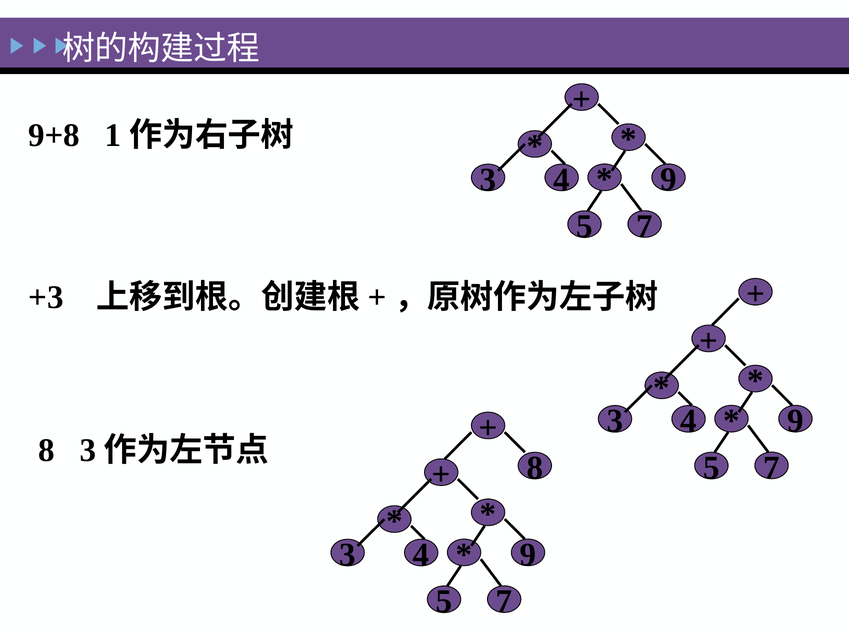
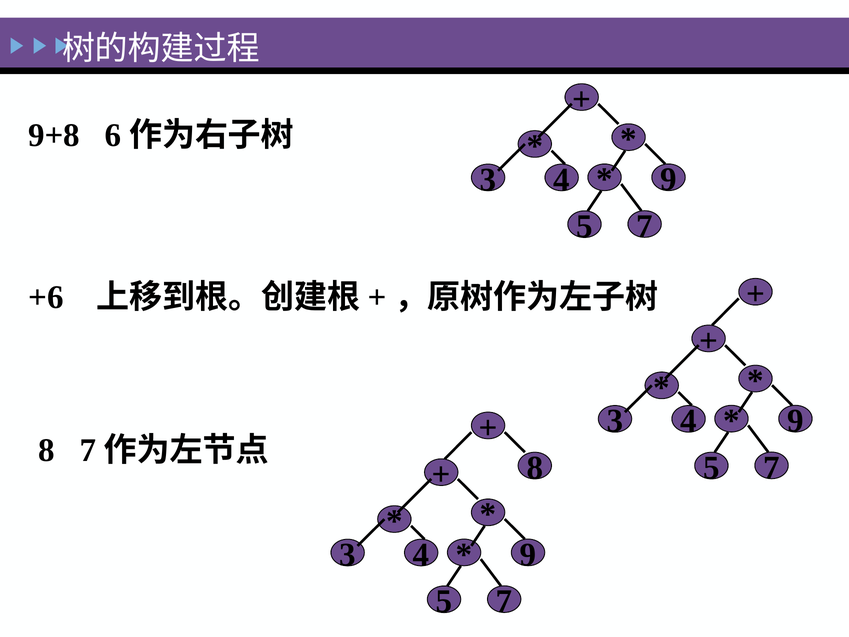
1: 1 -> 6
+3: +3 -> +6
8 3: 3 -> 7
